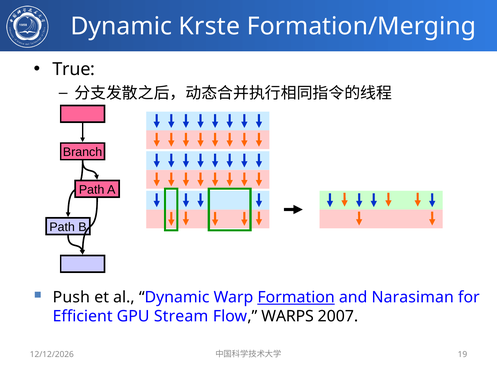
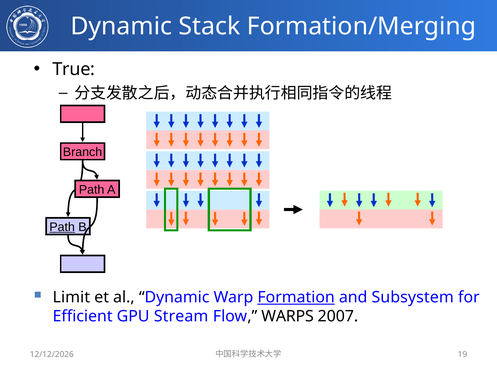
Krste: Krste -> Stack
Path at (62, 228) underline: none -> present
Push: Push -> Limit
Narasiman: Narasiman -> Subsystem
